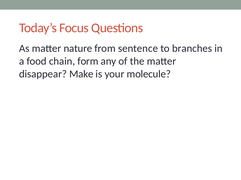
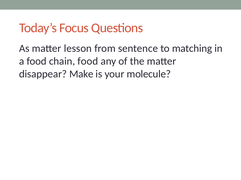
nature: nature -> lesson
branches: branches -> matching
chain form: form -> food
